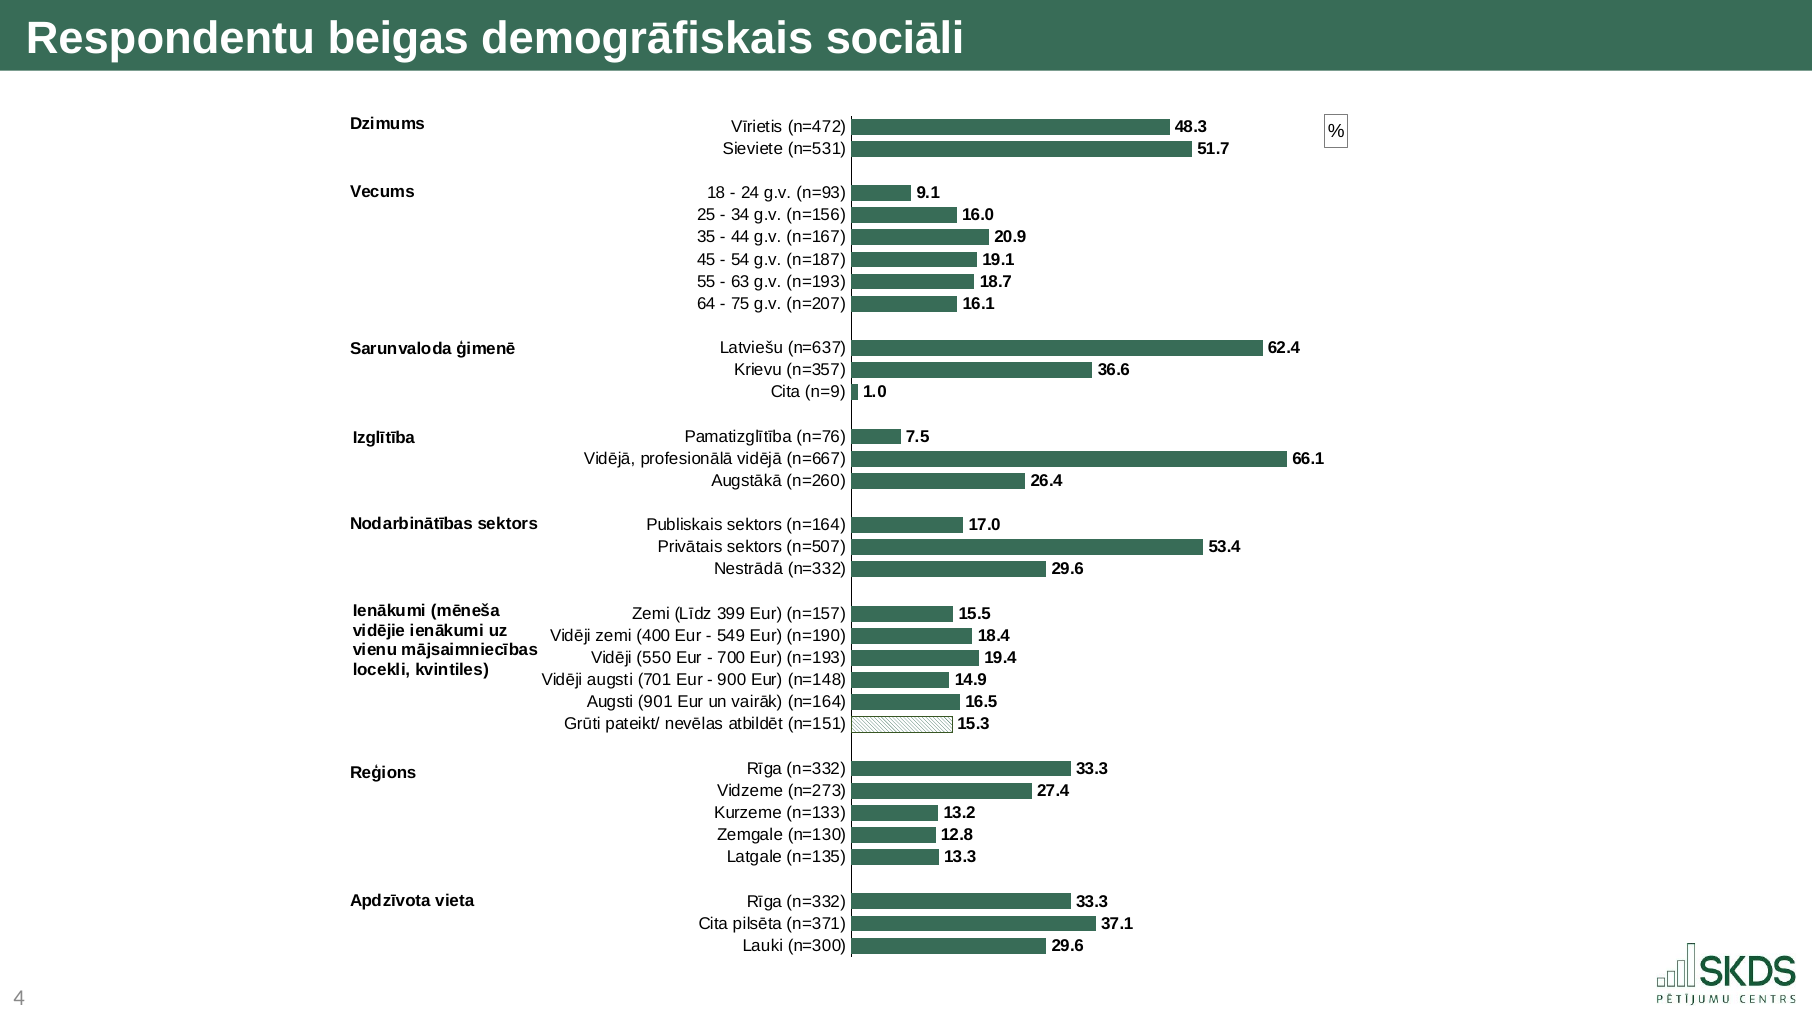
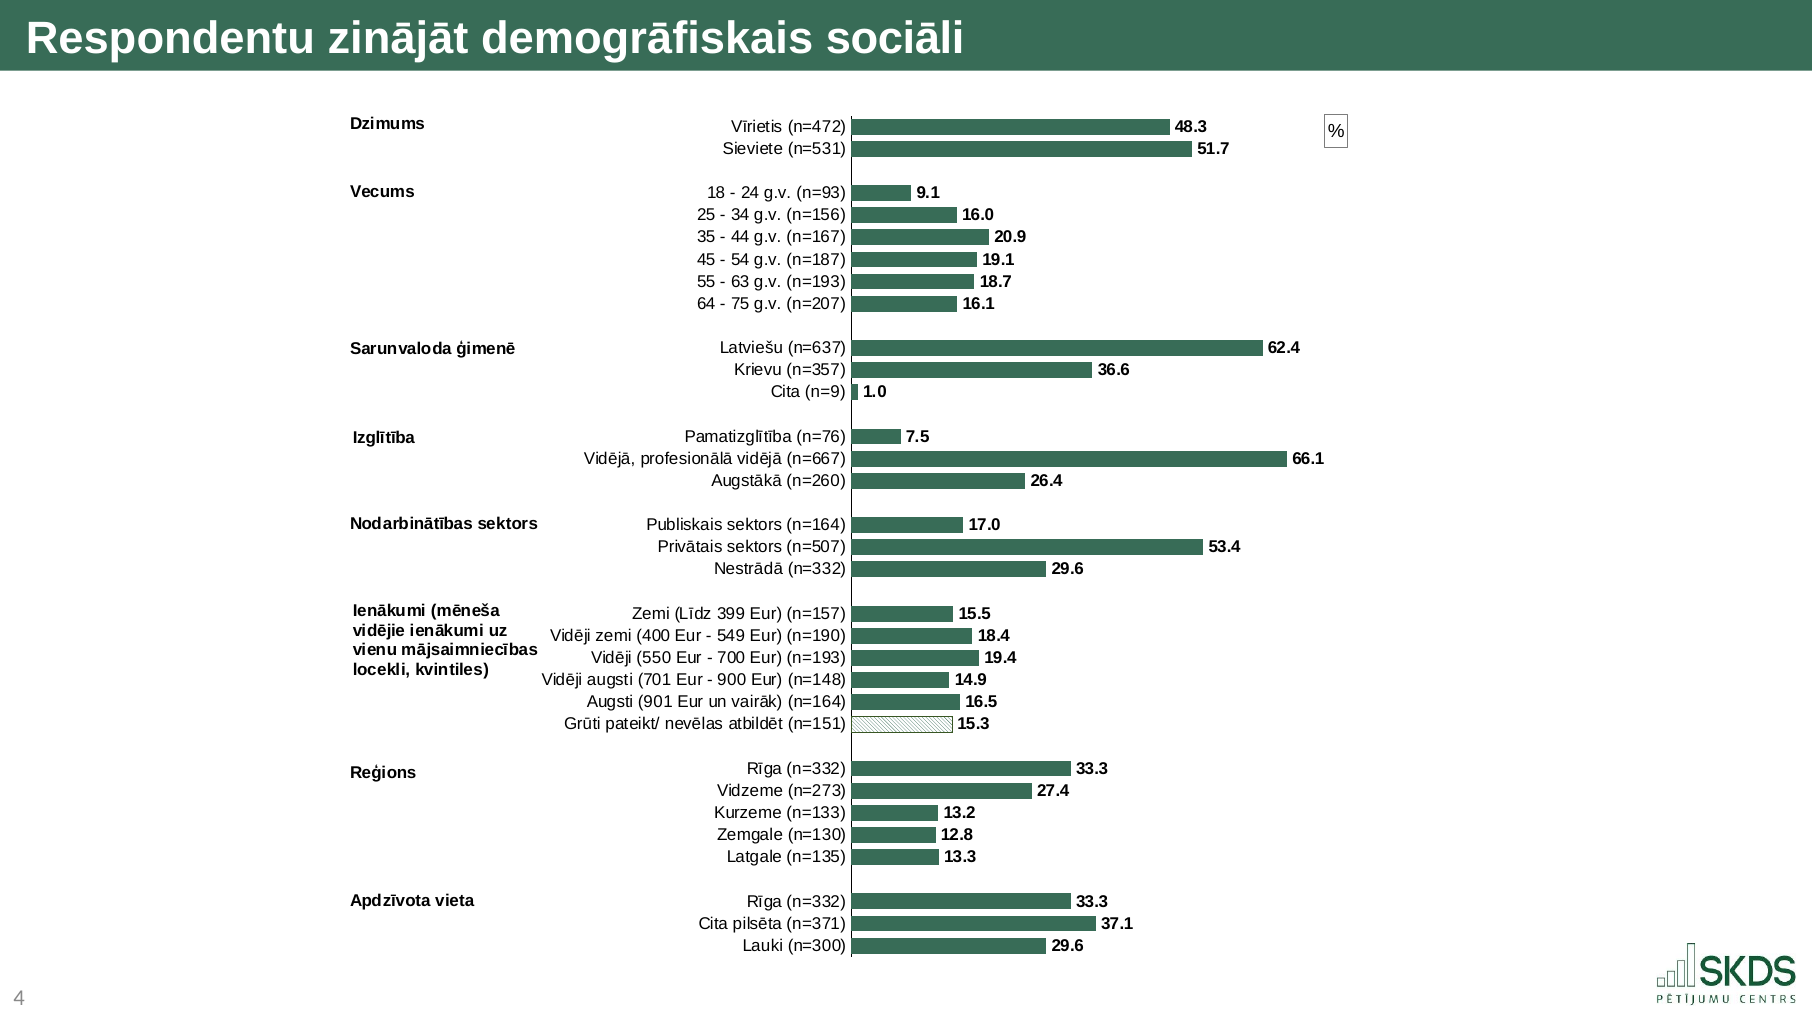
beigas: beigas -> zinājāt
